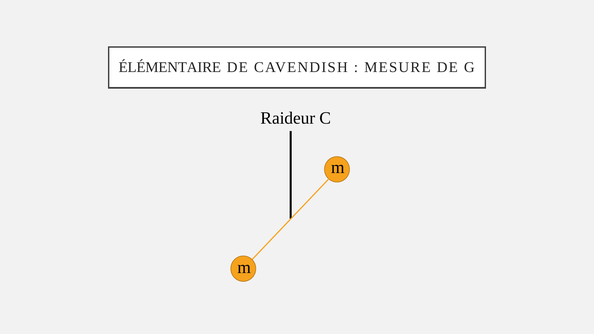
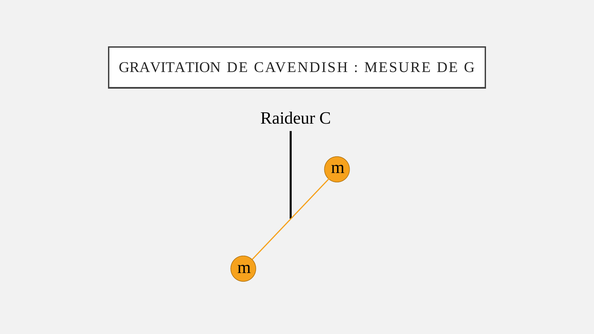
ÉLÉMENTAIRE: ÉLÉMENTAIRE -> GRAVITATION
